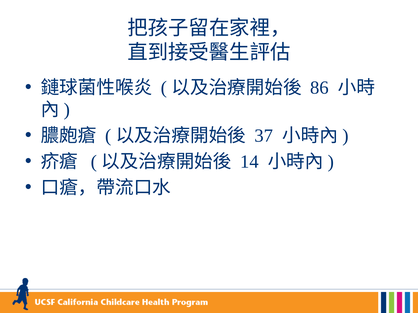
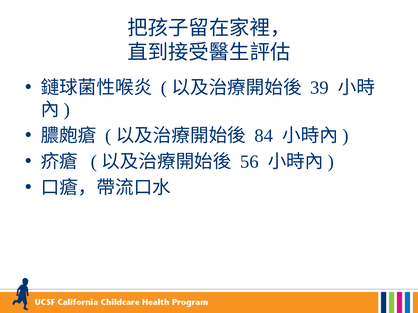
86: 86 -> 39
37: 37 -> 84
14: 14 -> 56
